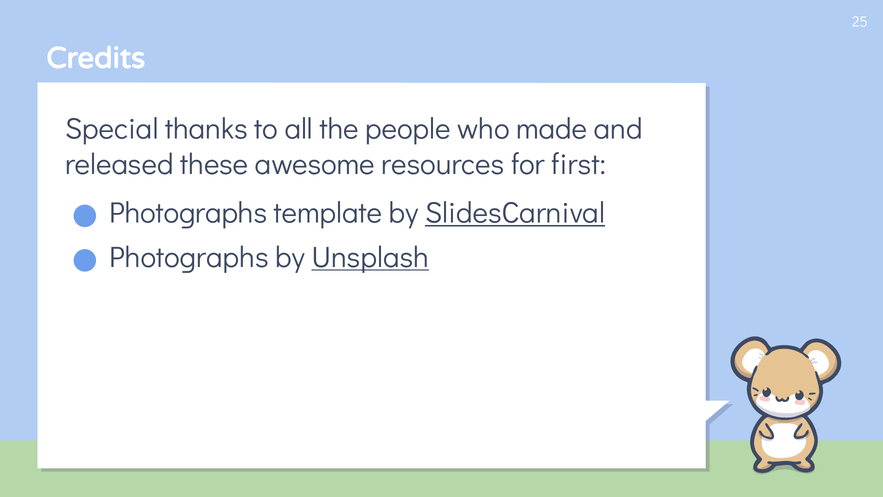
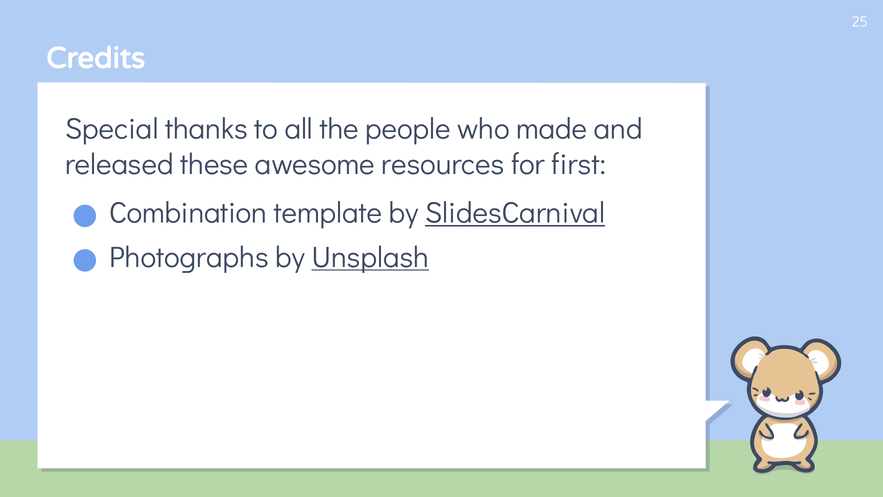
Photographs at (188, 213): Photographs -> Combination
